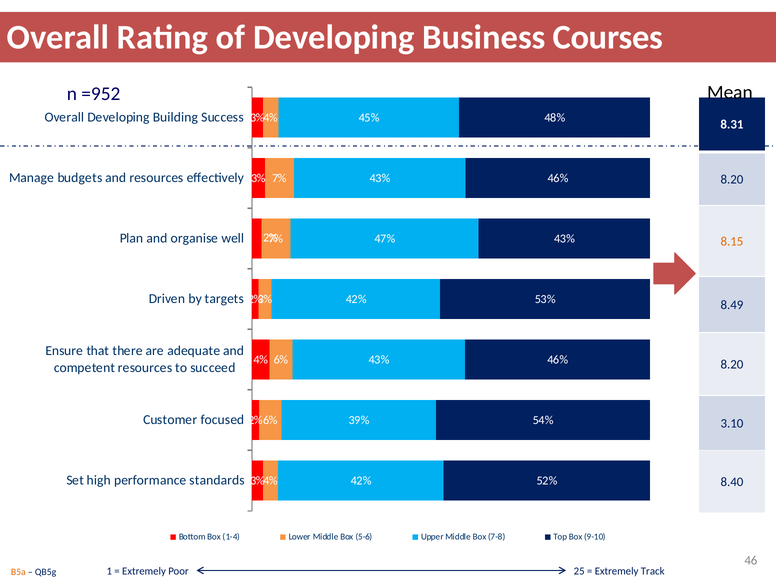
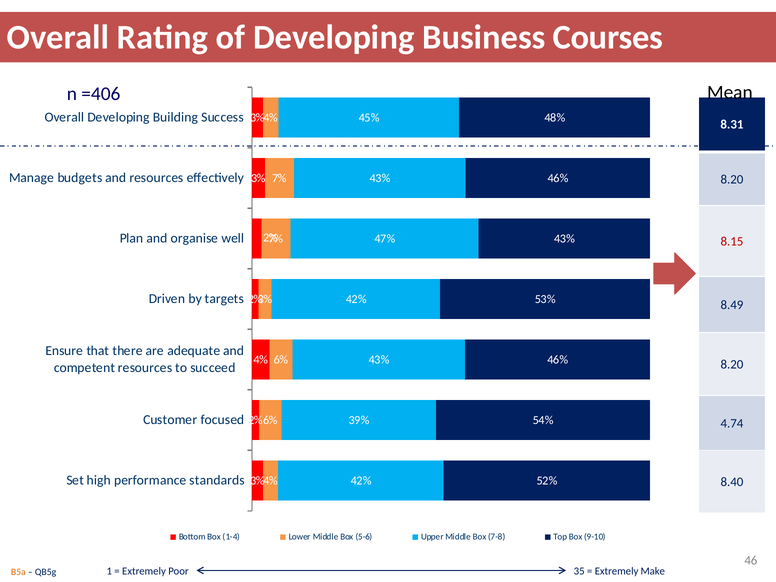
=952: =952 -> =406
8.15 colour: orange -> red
3.10: 3.10 -> 4.74
25: 25 -> 35
Track: Track -> Make
